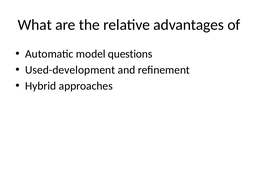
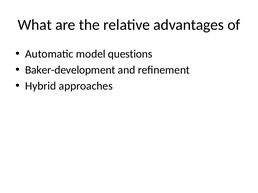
Used-development: Used-development -> Baker-development
